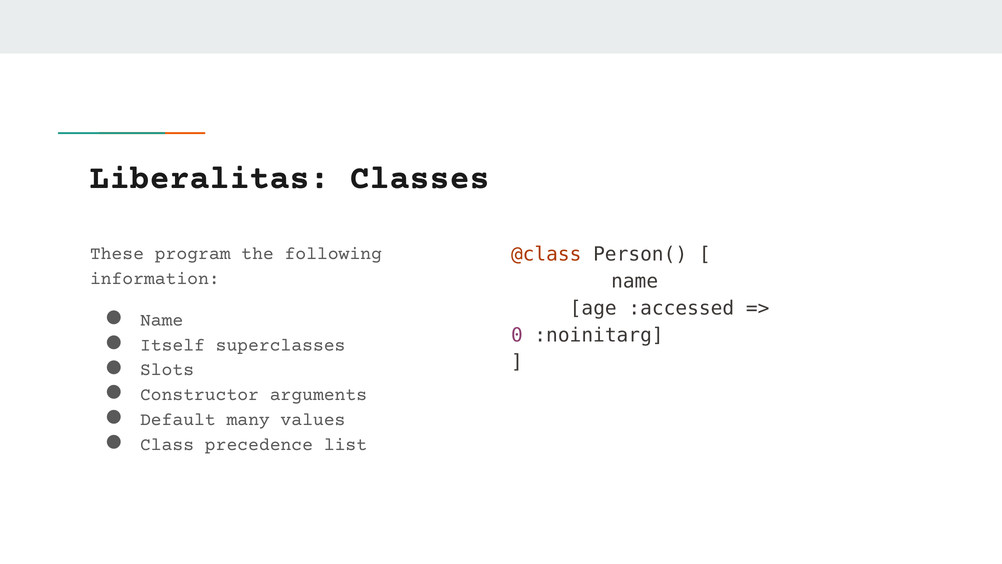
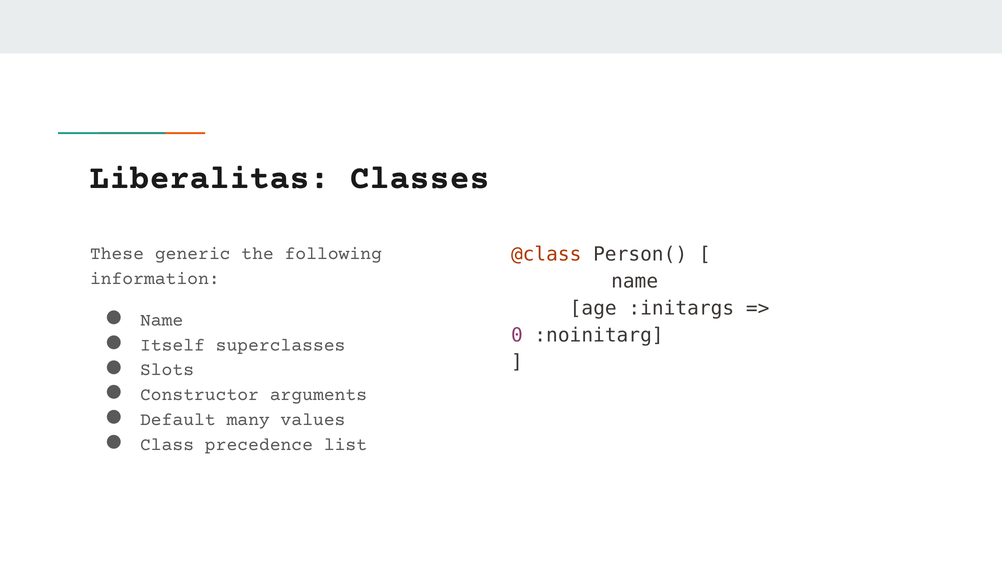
program: program -> generic
:accessed: :accessed -> :initargs
